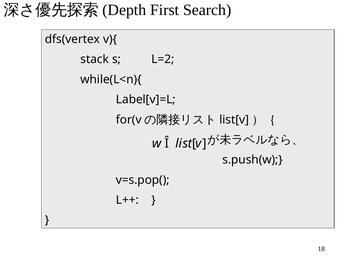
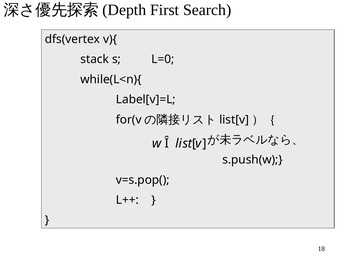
L=2: L=2 -> L=0
